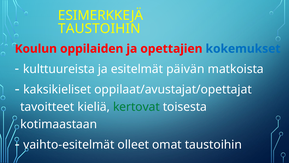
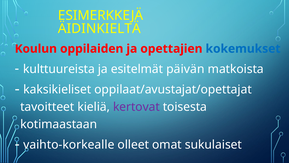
TAUSTOIHIN at (99, 29): TAUSTOIHIN -> ÄIDINKIELTÄ
kertovat colour: green -> purple
vaihto-esitelmät: vaihto-esitelmät -> vaihto-korkealle
omat taustoihin: taustoihin -> sukulaiset
